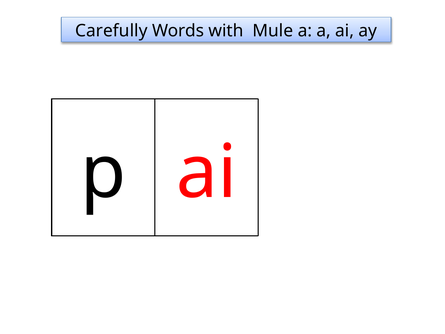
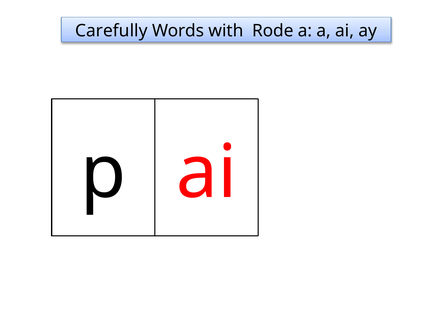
Mule: Mule -> Rode
